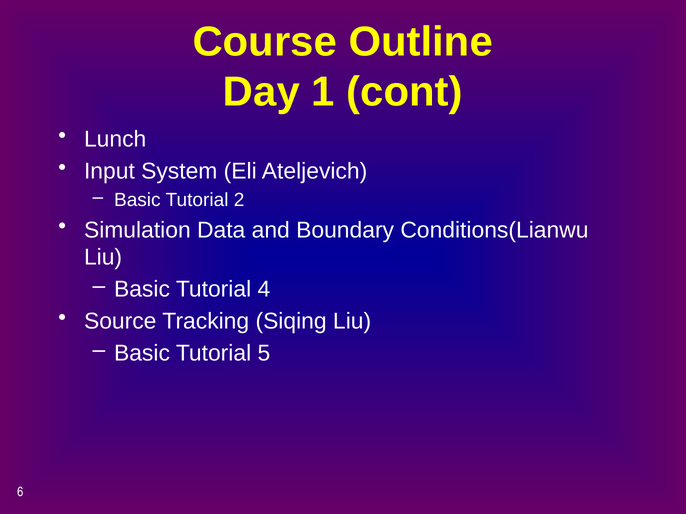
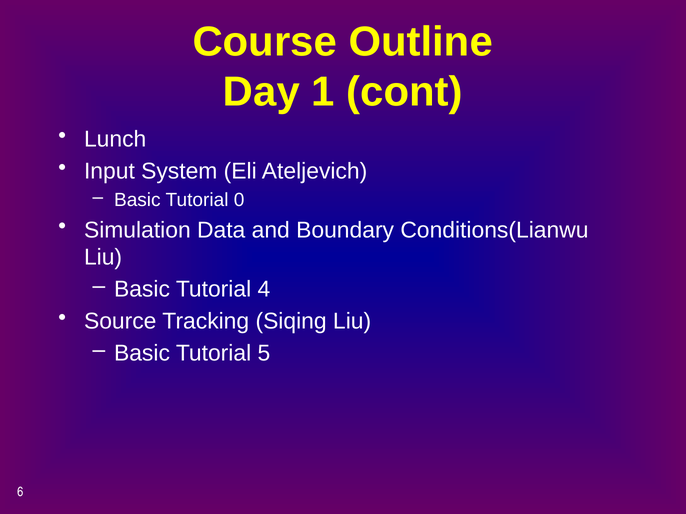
2: 2 -> 0
